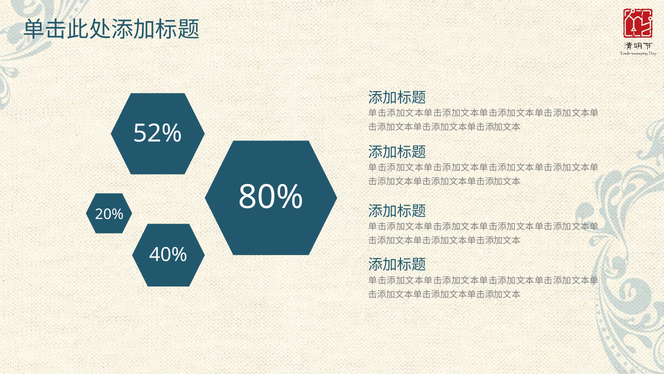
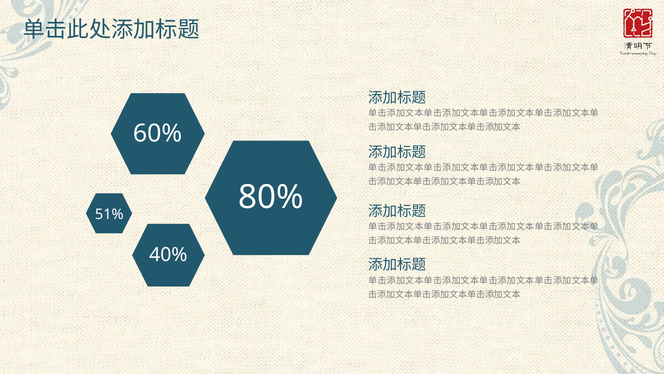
52%: 52% -> 60%
20%: 20% -> 51%
